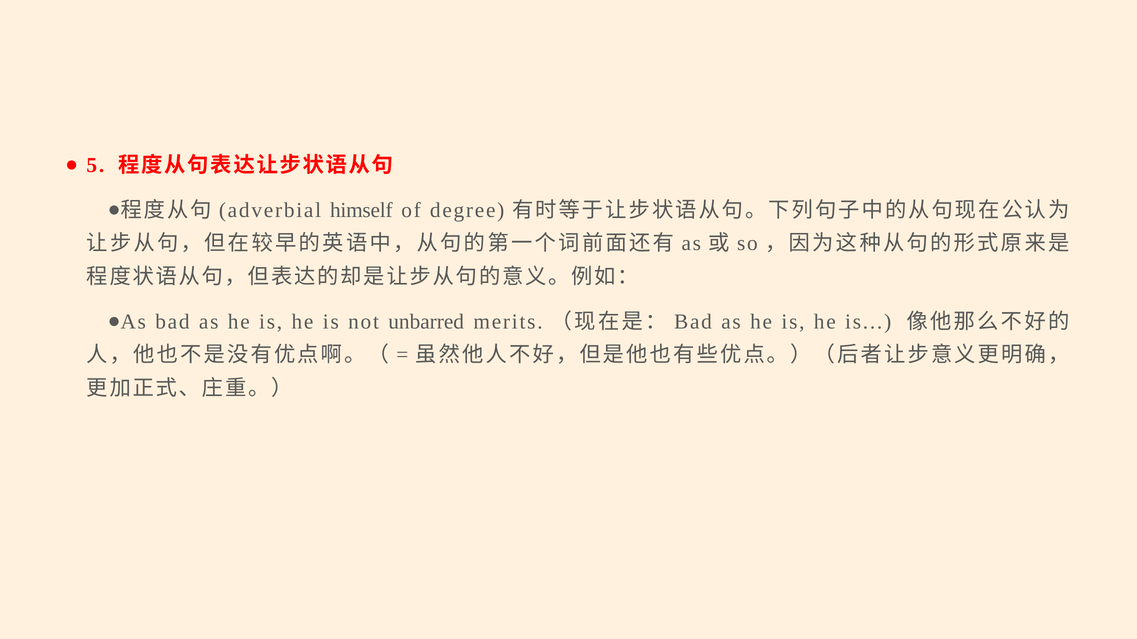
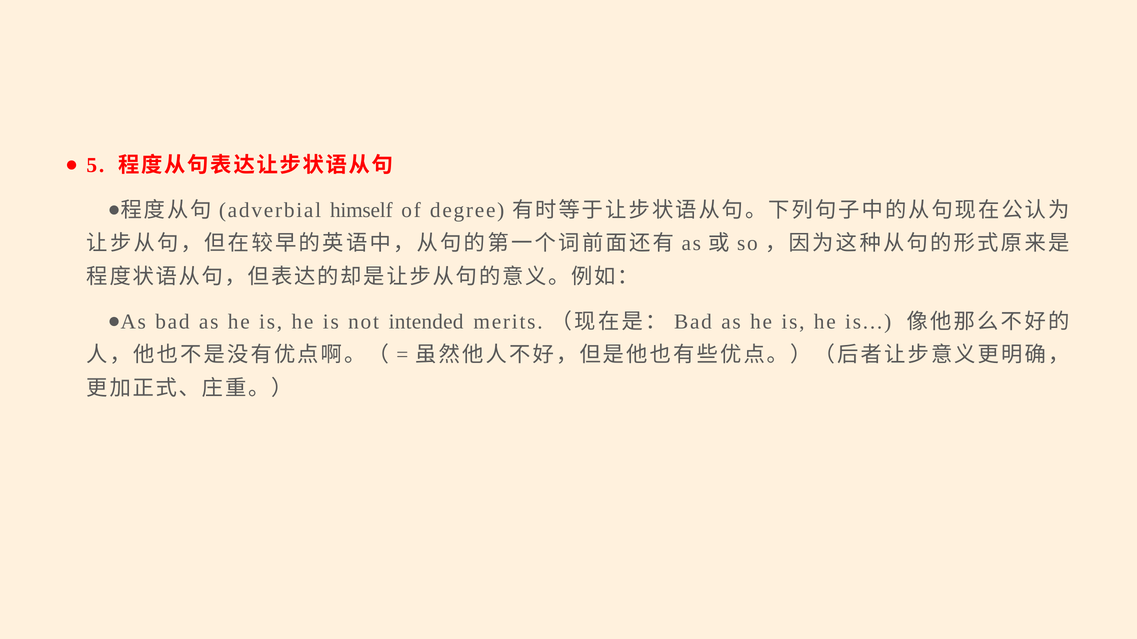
unbarred: unbarred -> intended
